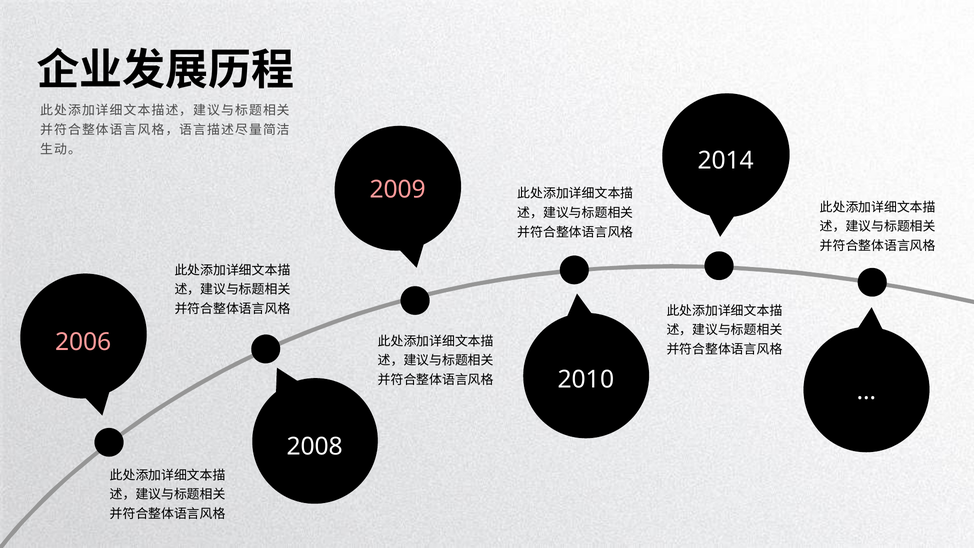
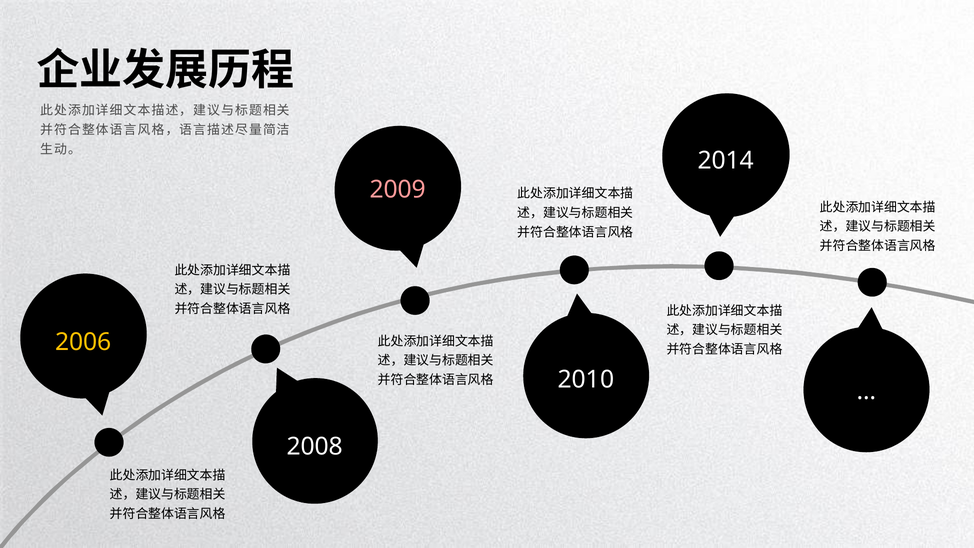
2006 colour: pink -> yellow
